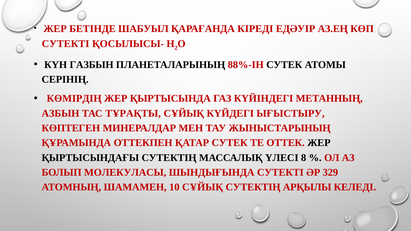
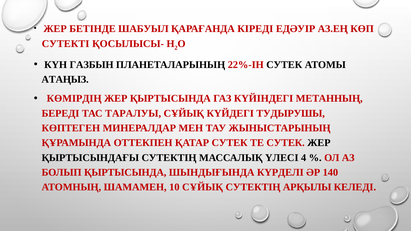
88%-ІН: 88%-ІН -> 22%-ІН
СЕРІНІҢ: СЕРІНІҢ -> АТАҢЫЗ
АЗБЫН: АЗБЫН -> БЕРЕДІ
ТҰРАҚТЫ: ТҰРАҚТЫ -> ТАРАЛУЫ
ЫҒЫСТЫРУ: ЫҒЫСТЫРУ -> ТУДЫРУШЫ
ТЕ ОТТЕК: ОТТЕК -> СУТЕК
8: 8 -> 4
БОЛЫП МОЛЕКУЛАСЫ: МОЛЕКУЛАСЫ -> ҚЫРТЫСЫНДА
ШЫНДЫҒЫНДА СУТЕКТІ: СУТЕКТІ -> КҮРДЕЛІ
329: 329 -> 140
